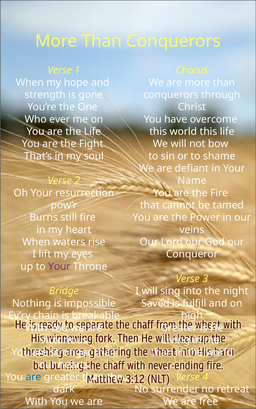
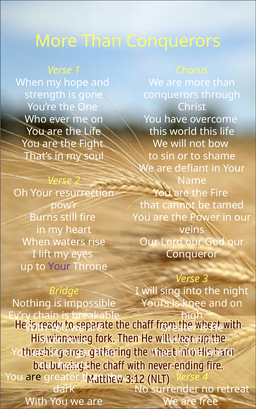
Saved: Saved -> Yours
fulfill: fulfill -> knee
are at (33, 377) colour: blue -> black
